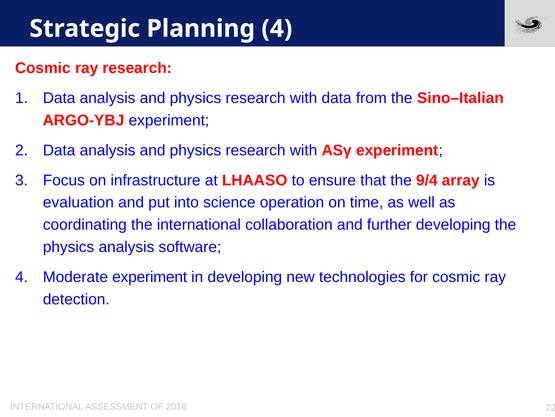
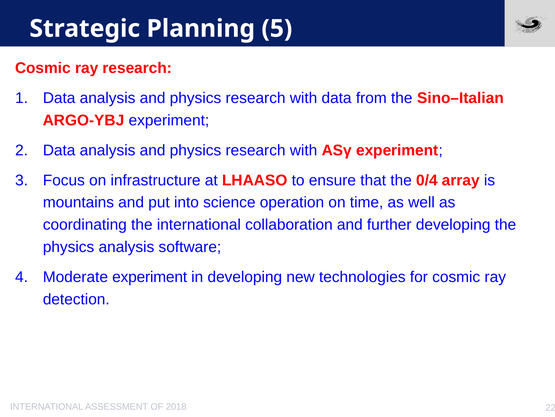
Planning 4: 4 -> 5
9/4: 9/4 -> 0/4
evaluation: evaluation -> mountains
